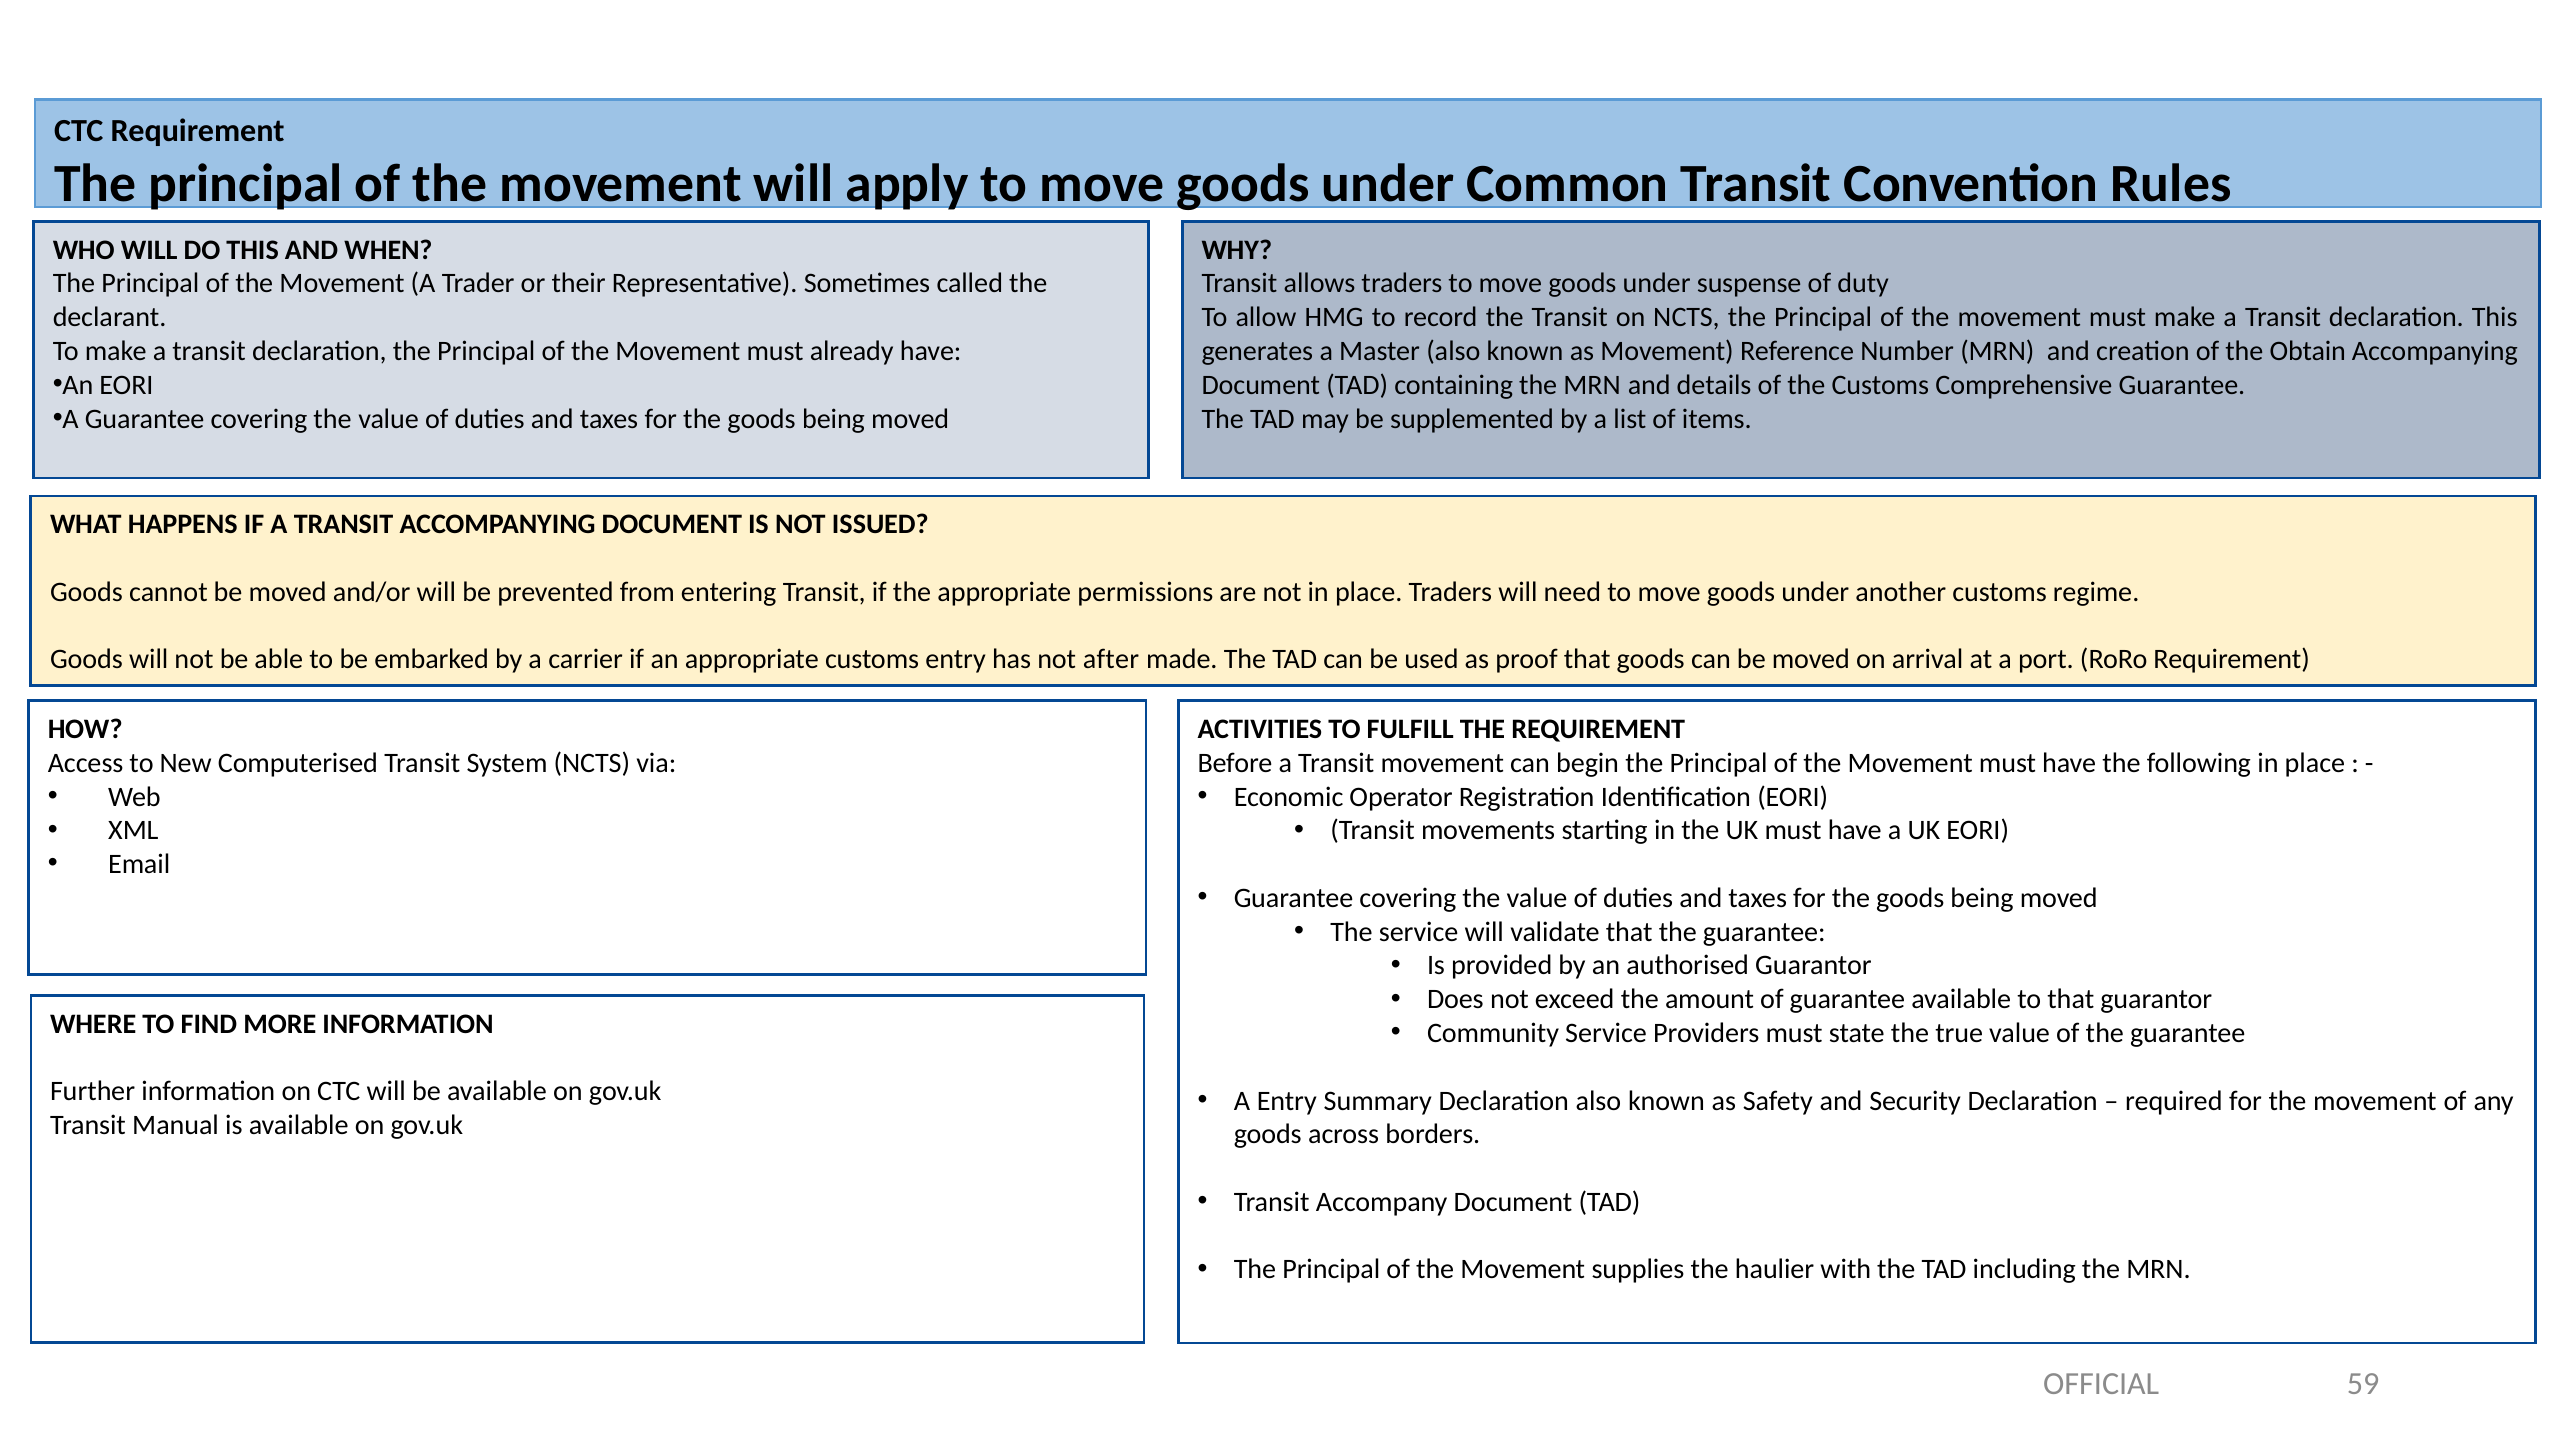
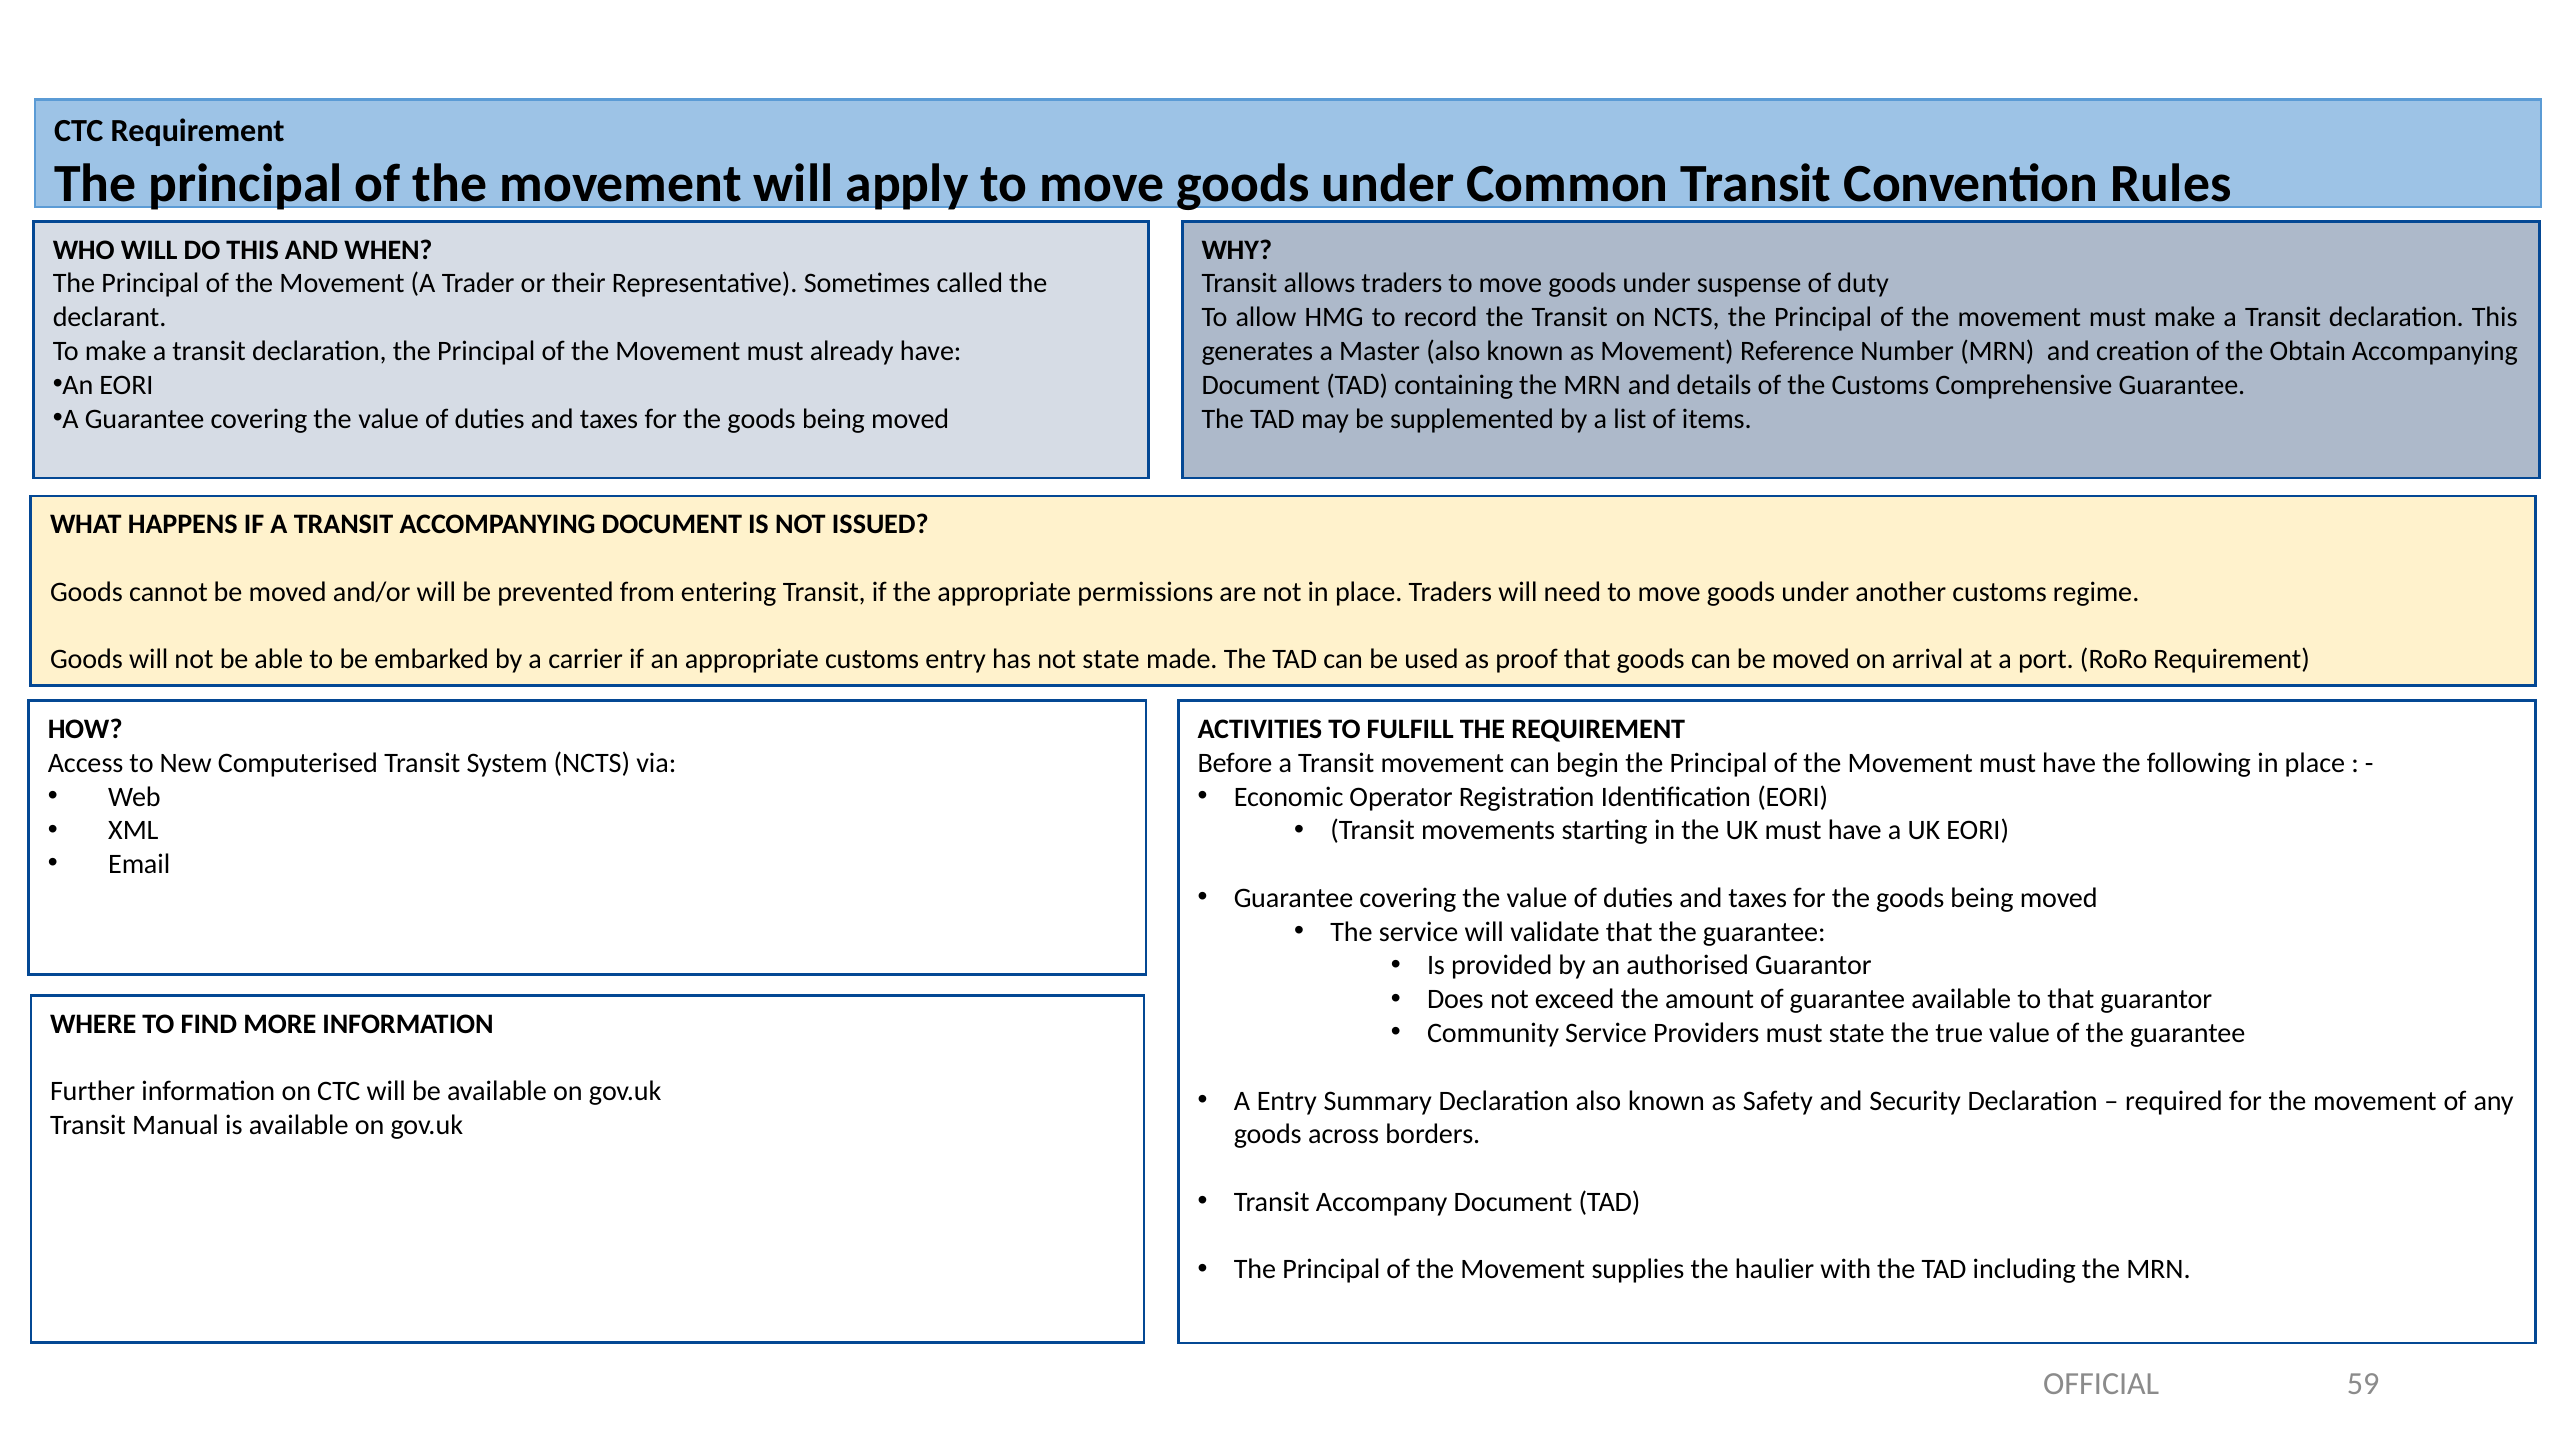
not after: after -> state
